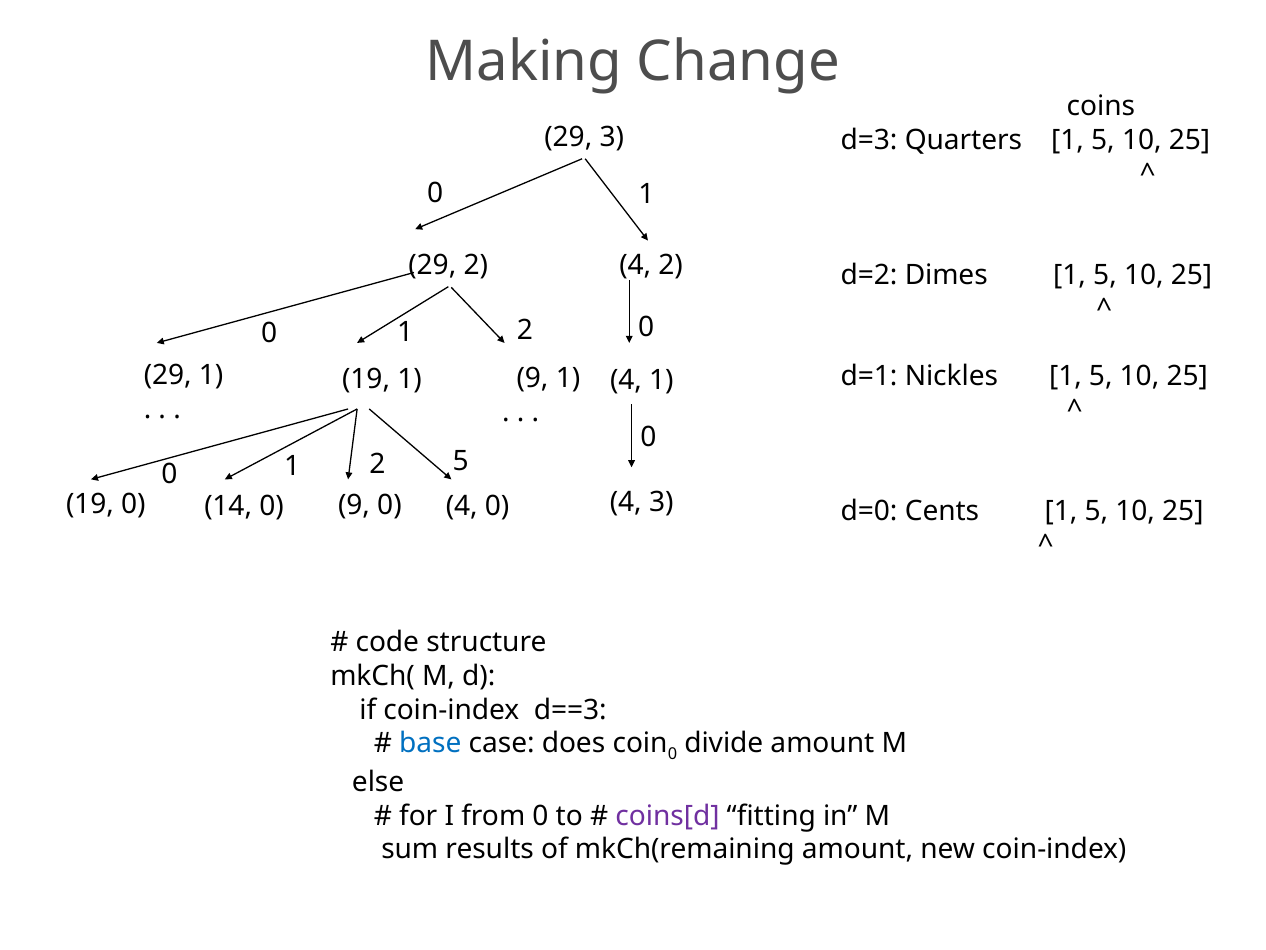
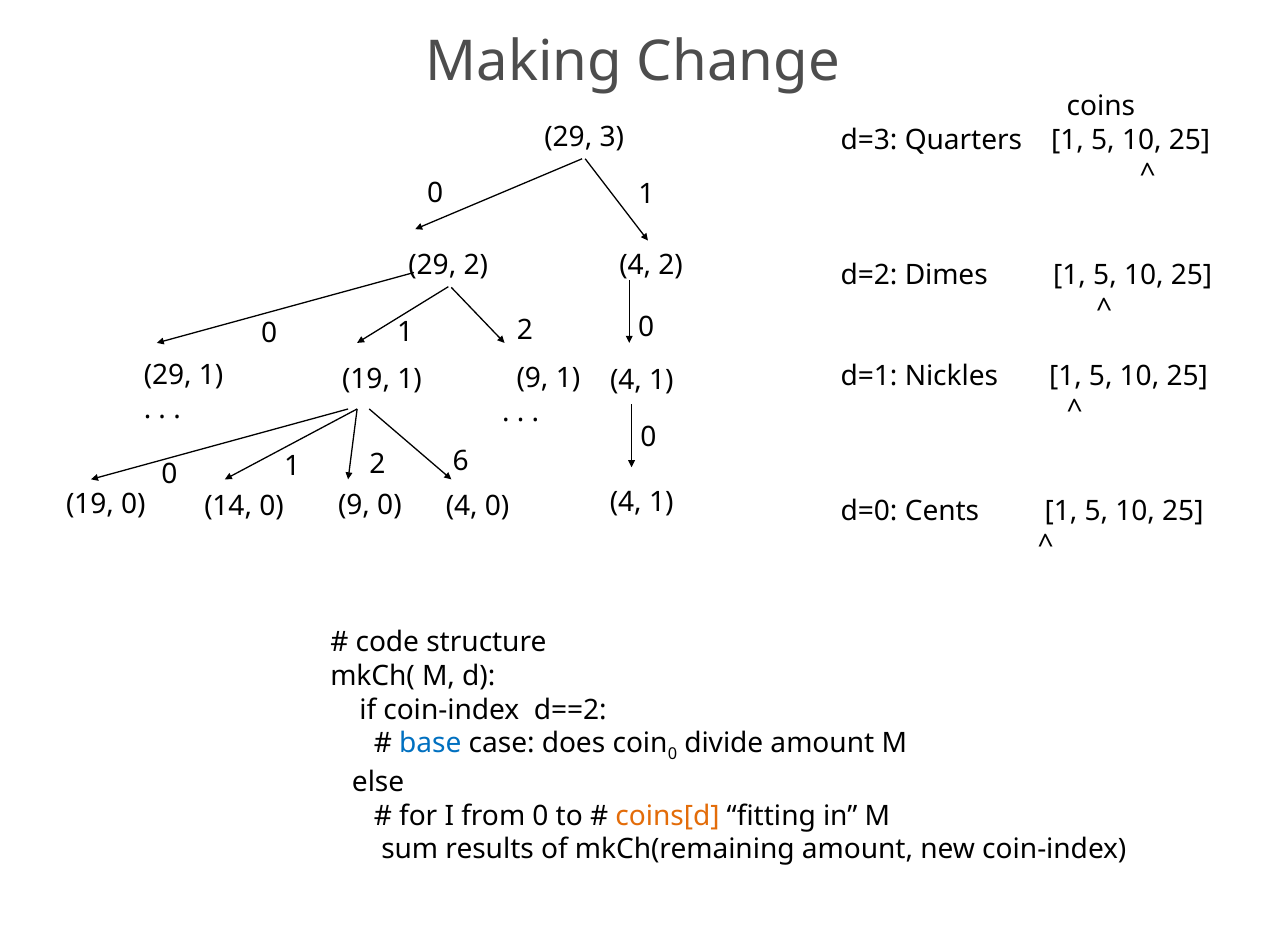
2 5: 5 -> 6
3 at (661, 502): 3 -> 1
d==3: d==3 -> d==2
coins[d colour: purple -> orange
